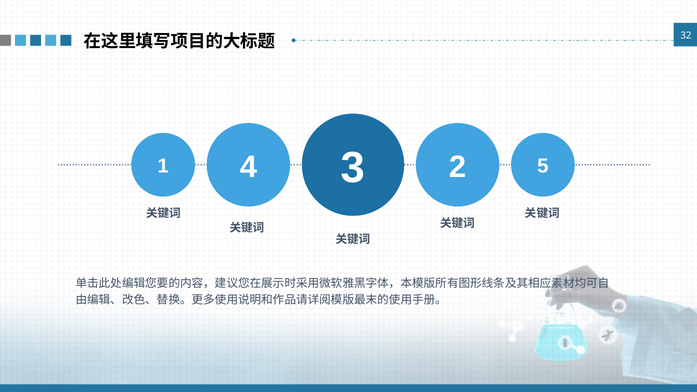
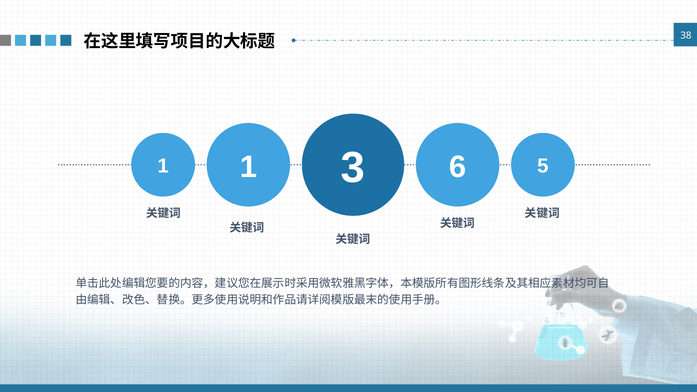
32: 32 -> 38
1 4: 4 -> 1
2: 2 -> 6
